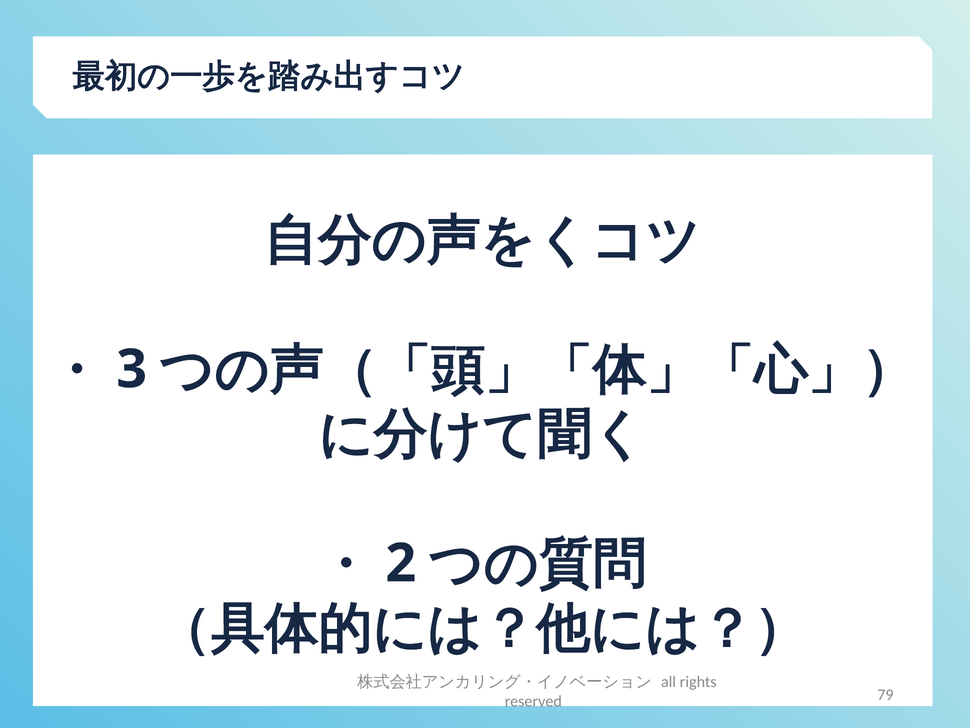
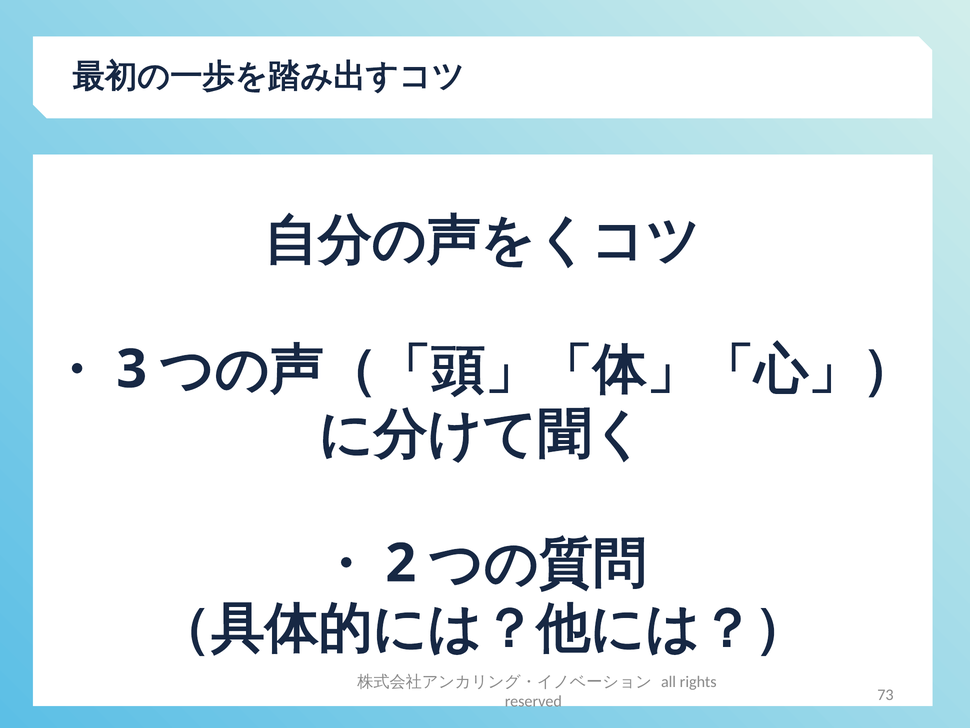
79: 79 -> 73
